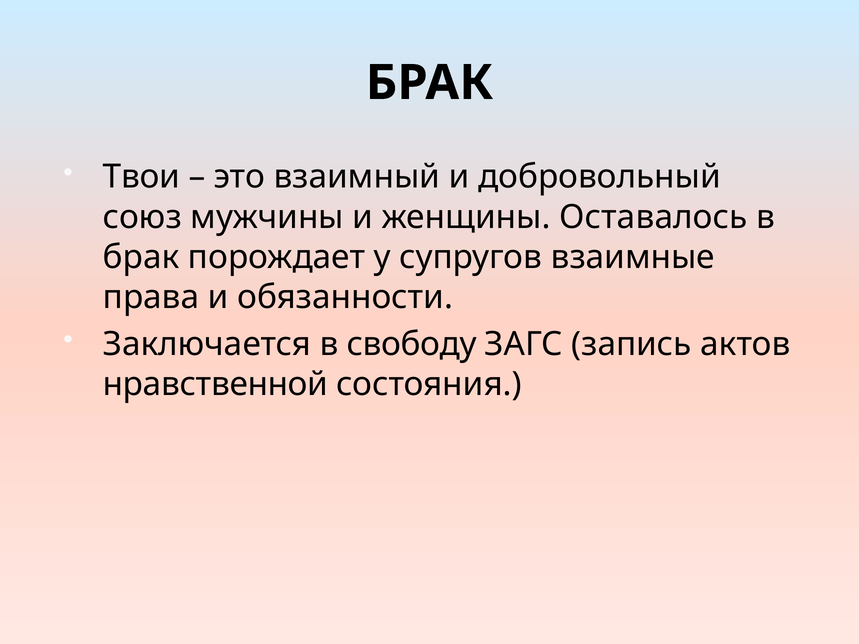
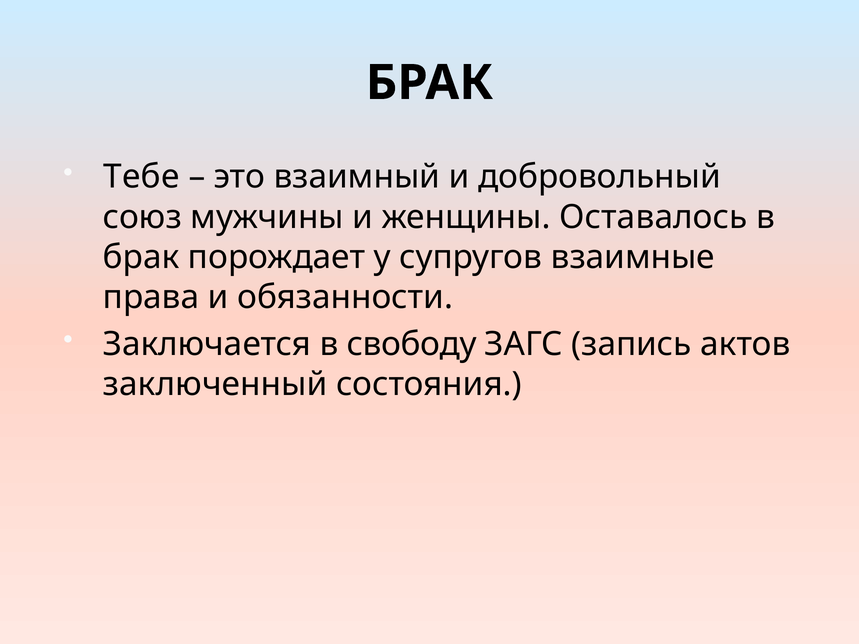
Твои: Твои -> Тебе
нравственной: нравственной -> заключенный
